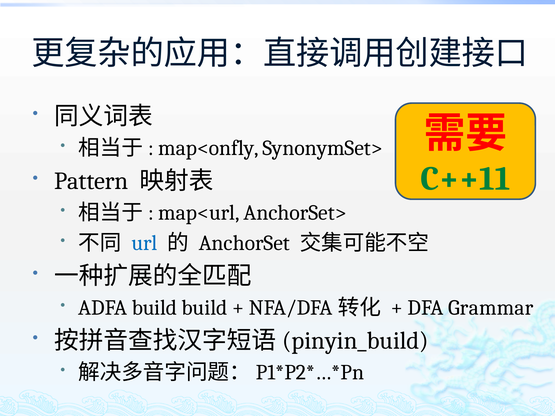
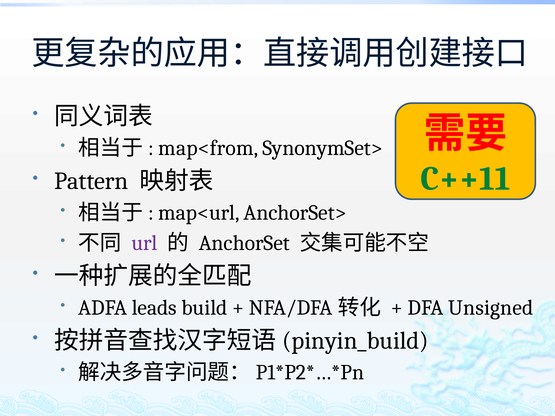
map<onfly: map<onfly -> map<from
url colour: blue -> purple
ADFA build: build -> leads
Grammar: Grammar -> Unsigned
